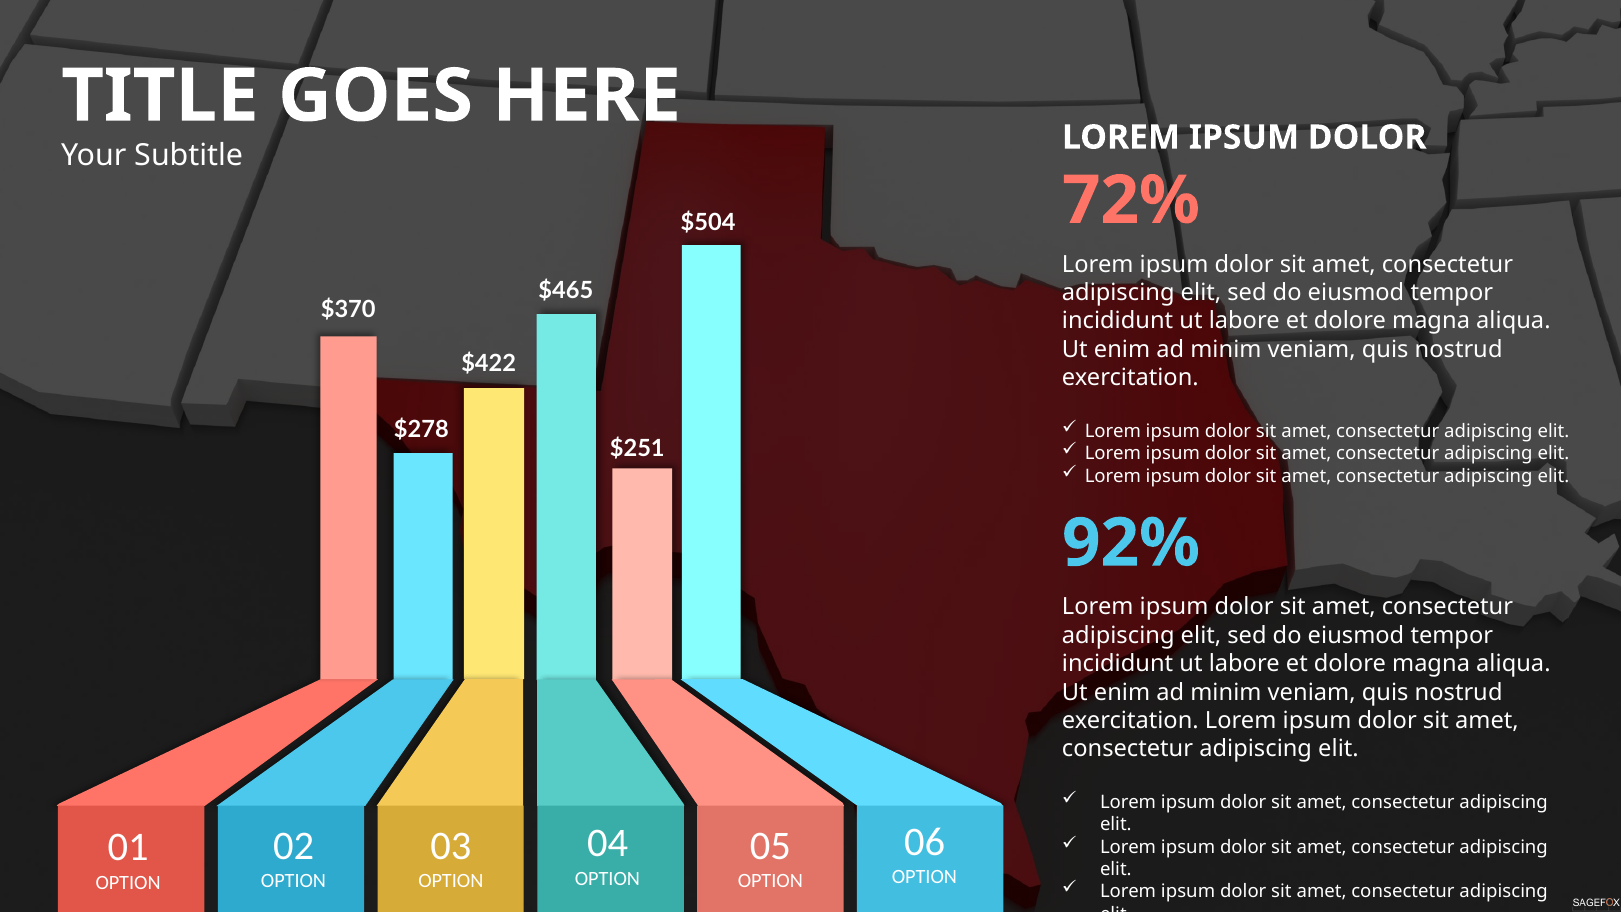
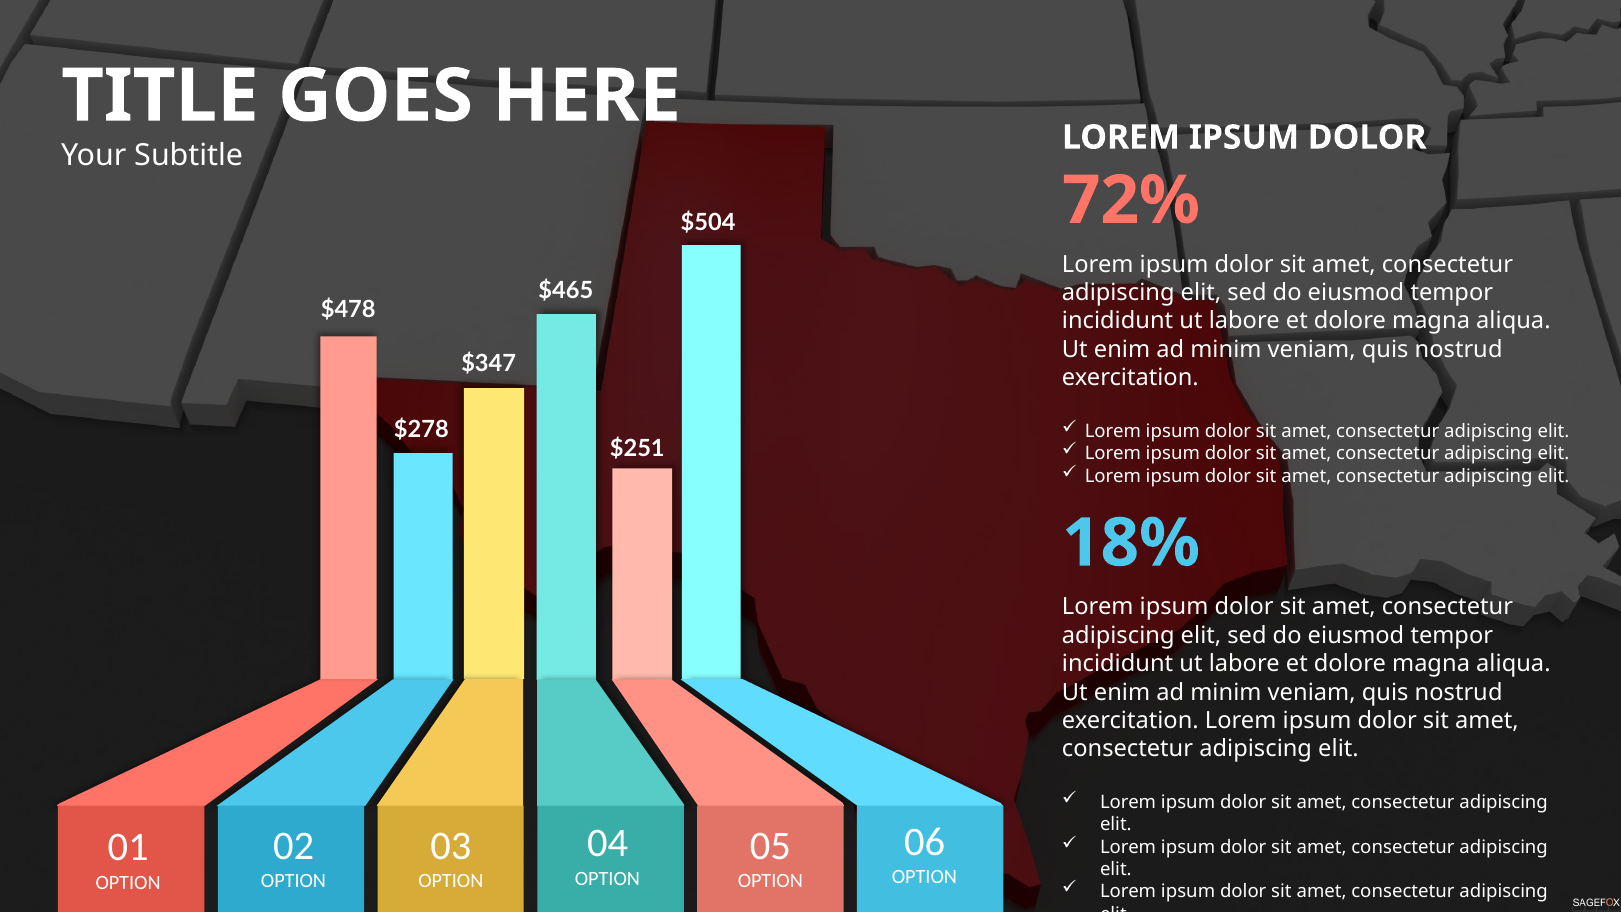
$370: $370 -> $478
$422: $422 -> $347
92%: 92% -> 18%
